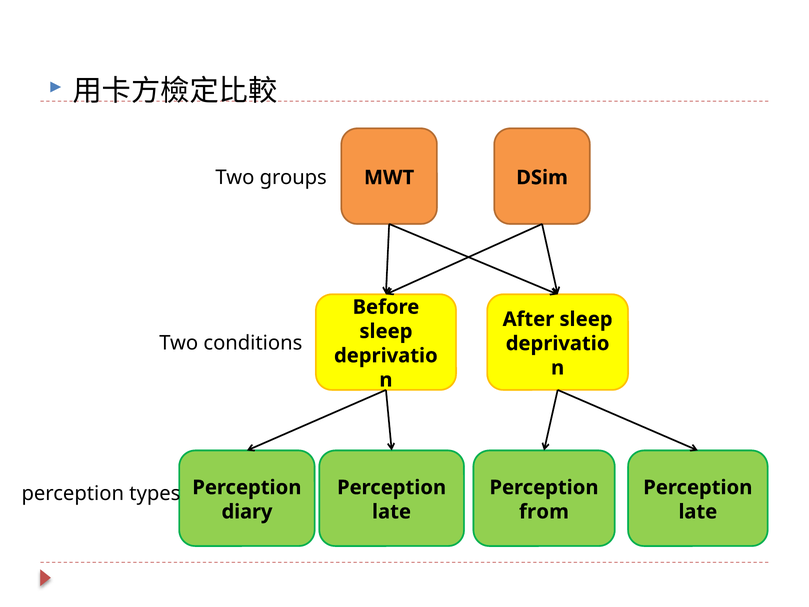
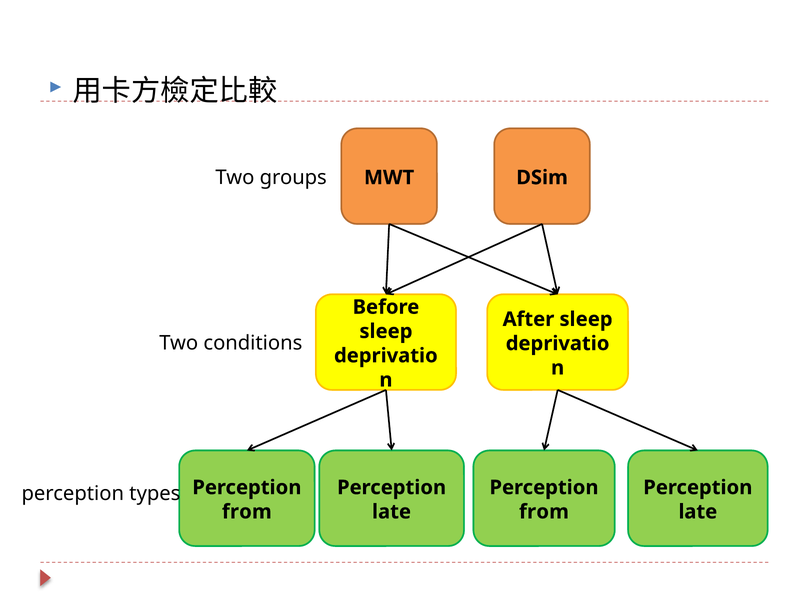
diary at (247, 512): diary -> from
